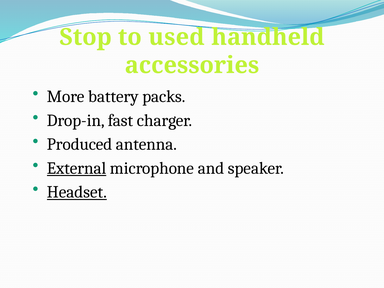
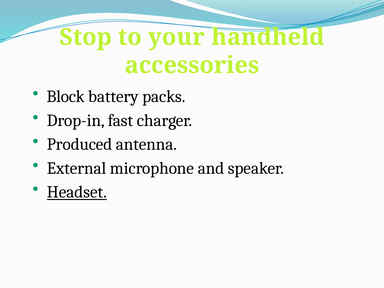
used: used -> your
More: More -> Block
External underline: present -> none
